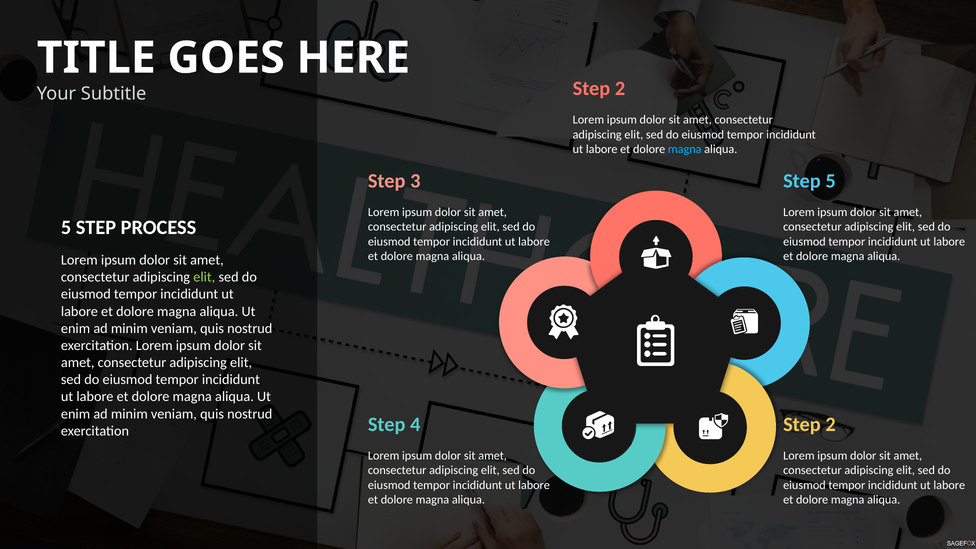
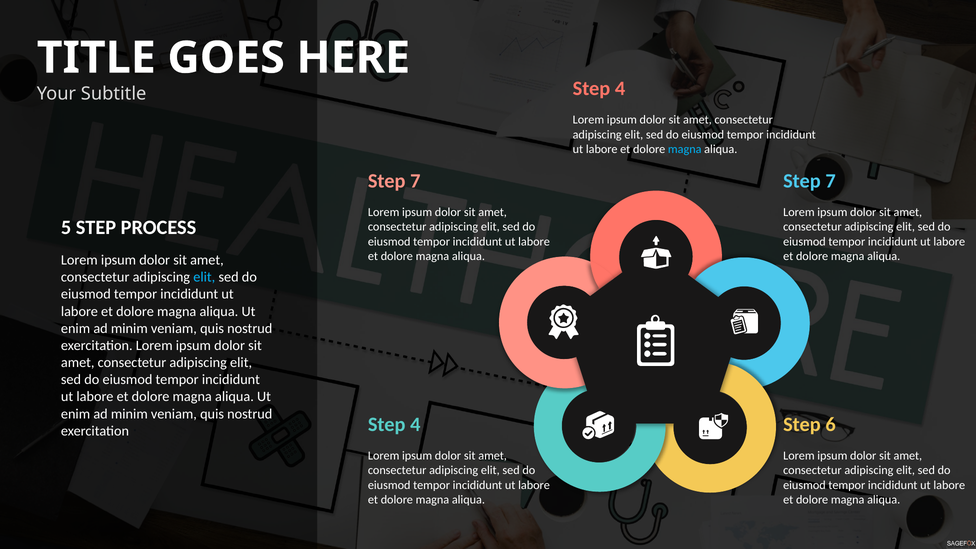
2 at (620, 89): 2 -> 4
3 at (415, 181): 3 -> 7
5 at (831, 181): 5 -> 7
elit at (204, 277) colour: light green -> light blue
2 at (831, 425): 2 -> 6
